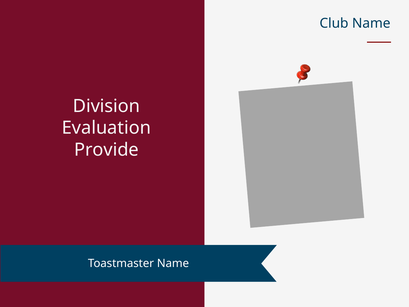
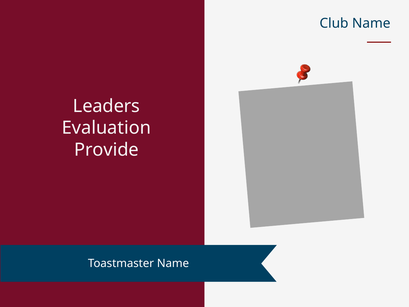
Division: Division -> Leaders
